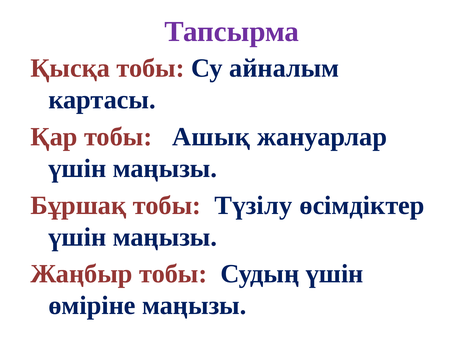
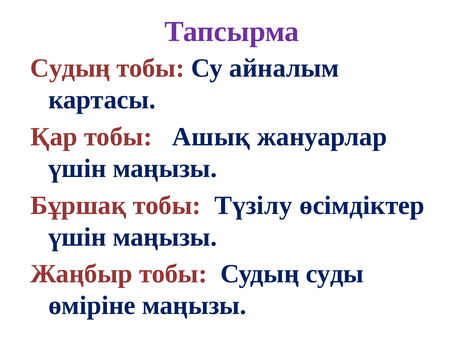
Қысқа at (70, 68): Қысқа -> Судың
Судың үшін: үшін -> суды
